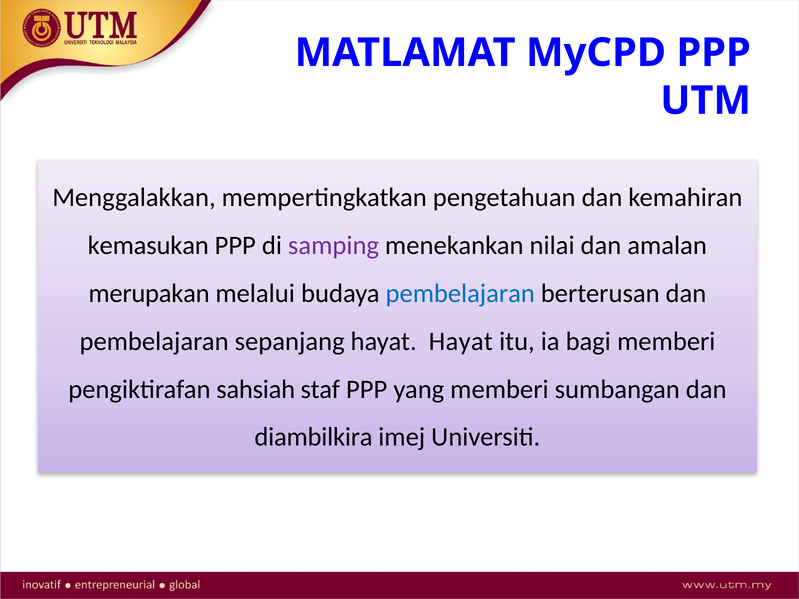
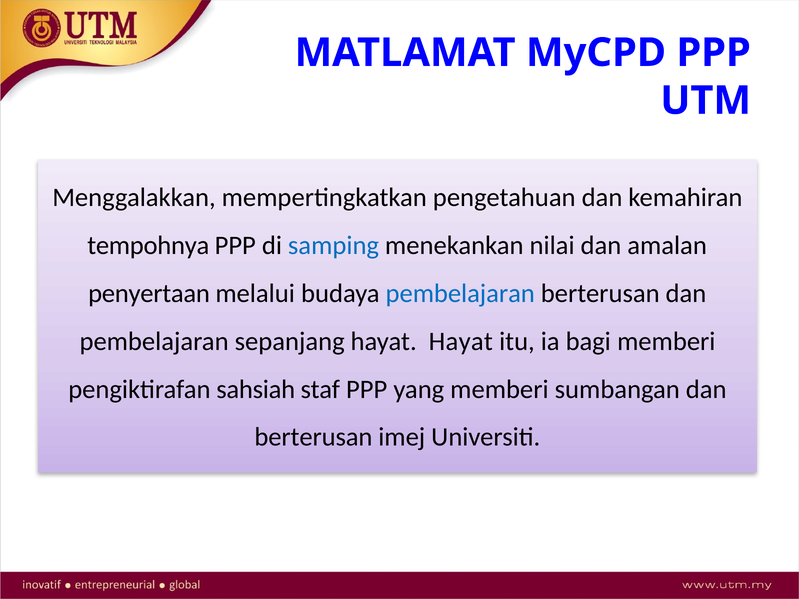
kemasukan: kemasukan -> tempohnya
samping colour: purple -> blue
merupakan: merupakan -> penyertaan
diambilkira at (314, 437): diambilkira -> berterusan
